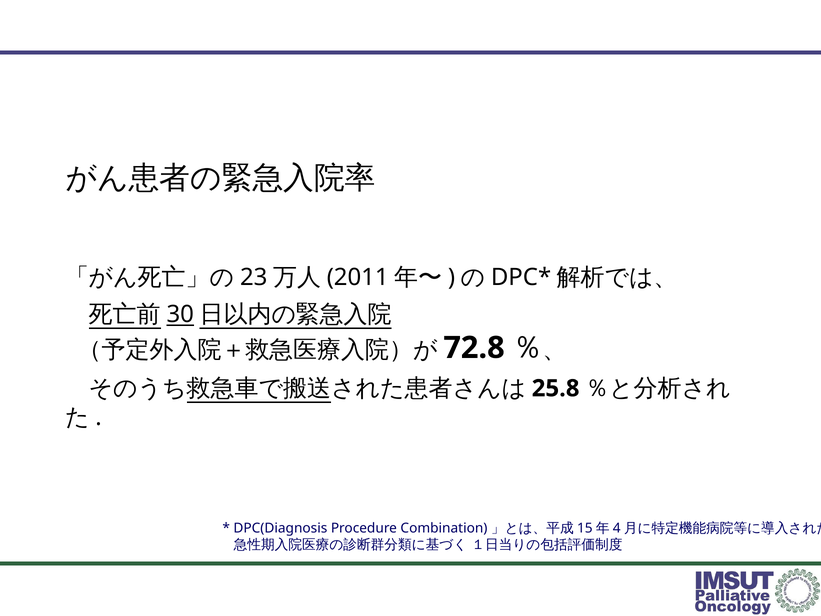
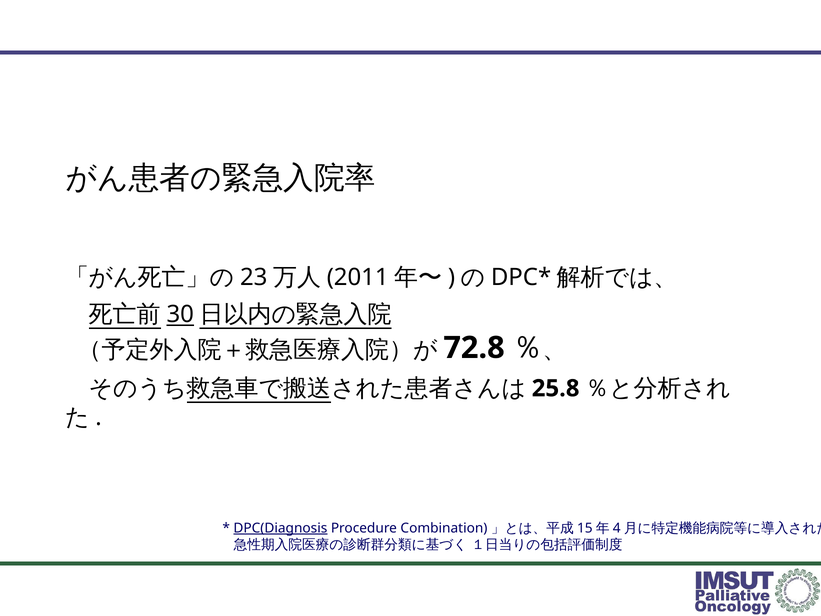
DPC(Diagnosis underline: none -> present
